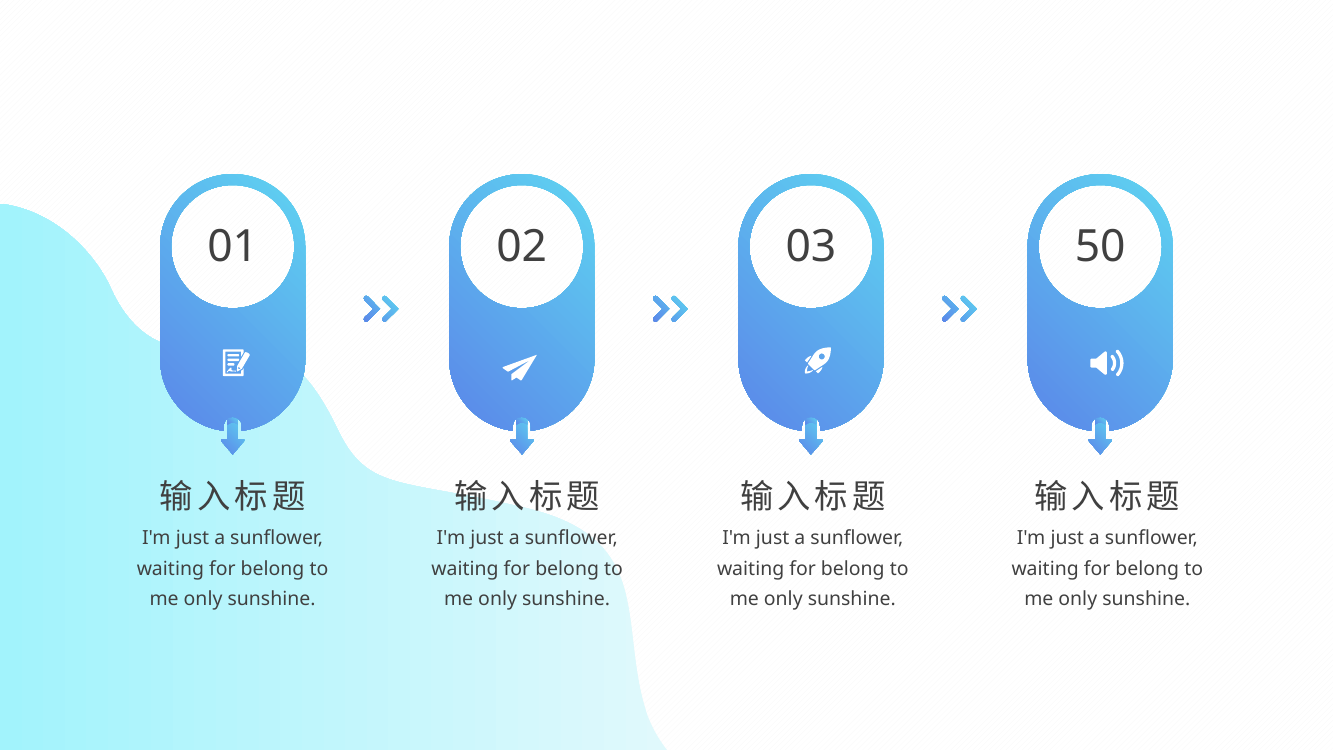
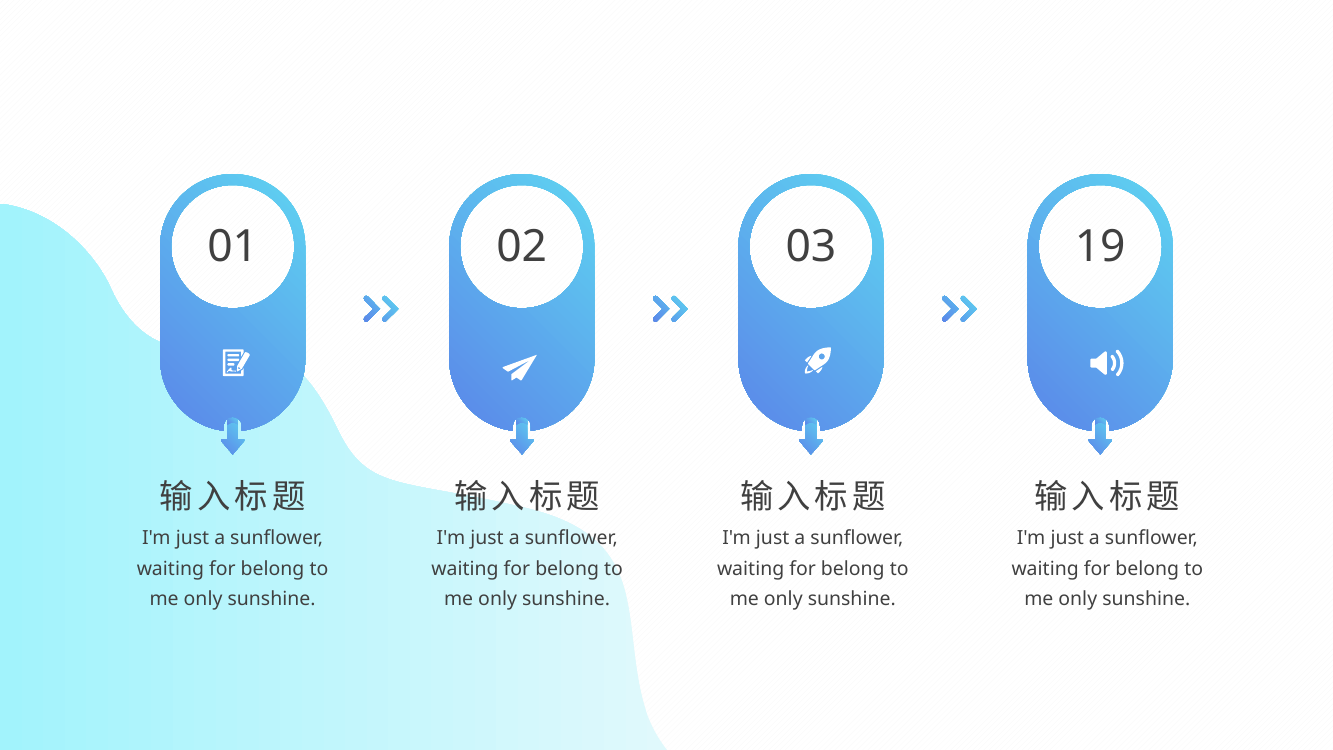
50: 50 -> 19
